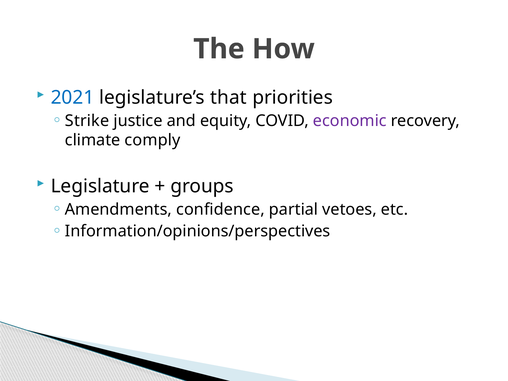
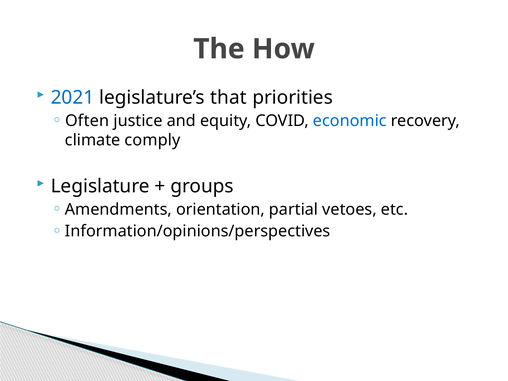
Strike: Strike -> Often
economic colour: purple -> blue
confidence: confidence -> orientation
